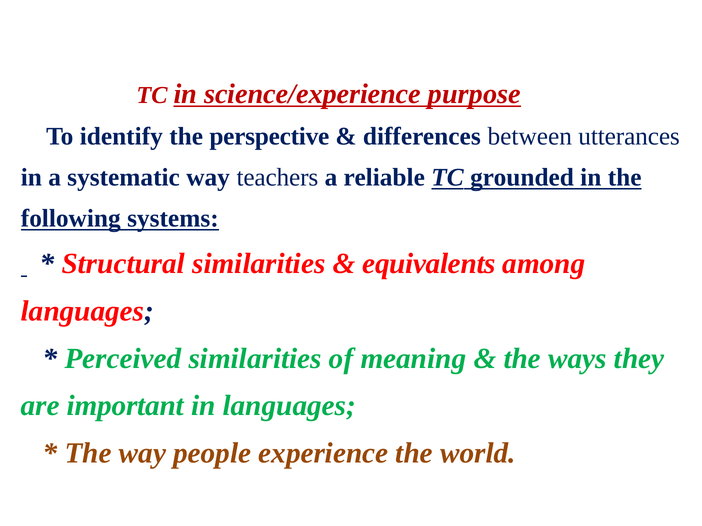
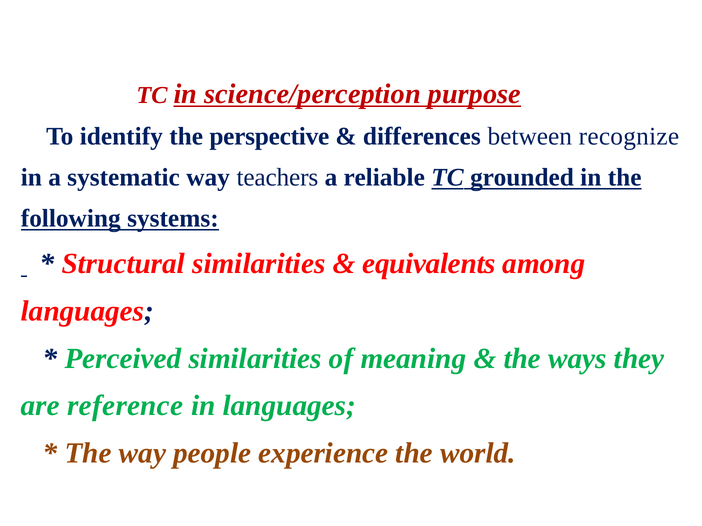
science/experience: science/experience -> science/perception
utterances: utterances -> recognize
important: important -> reference
